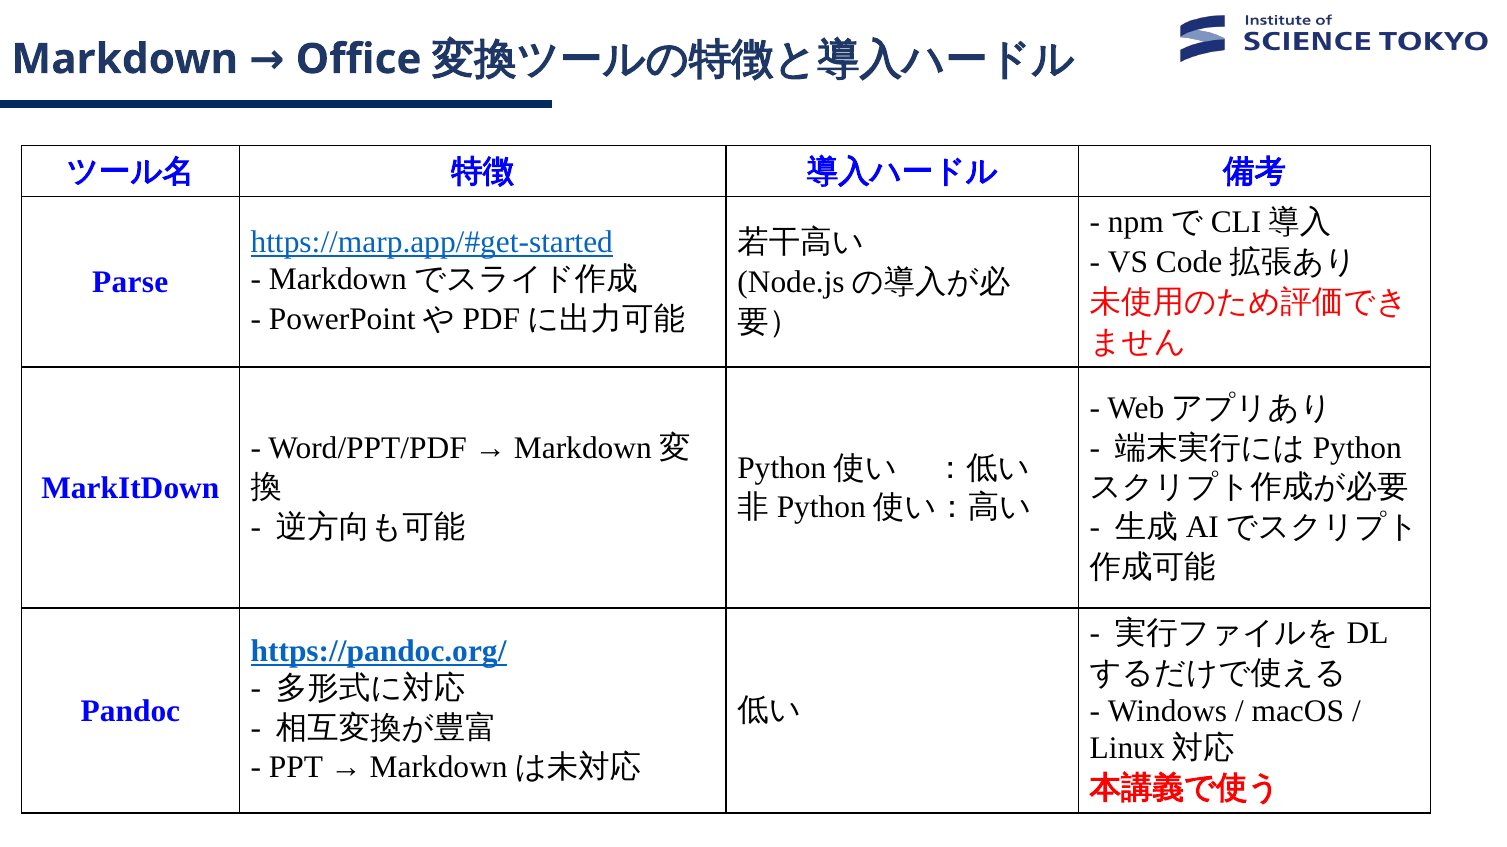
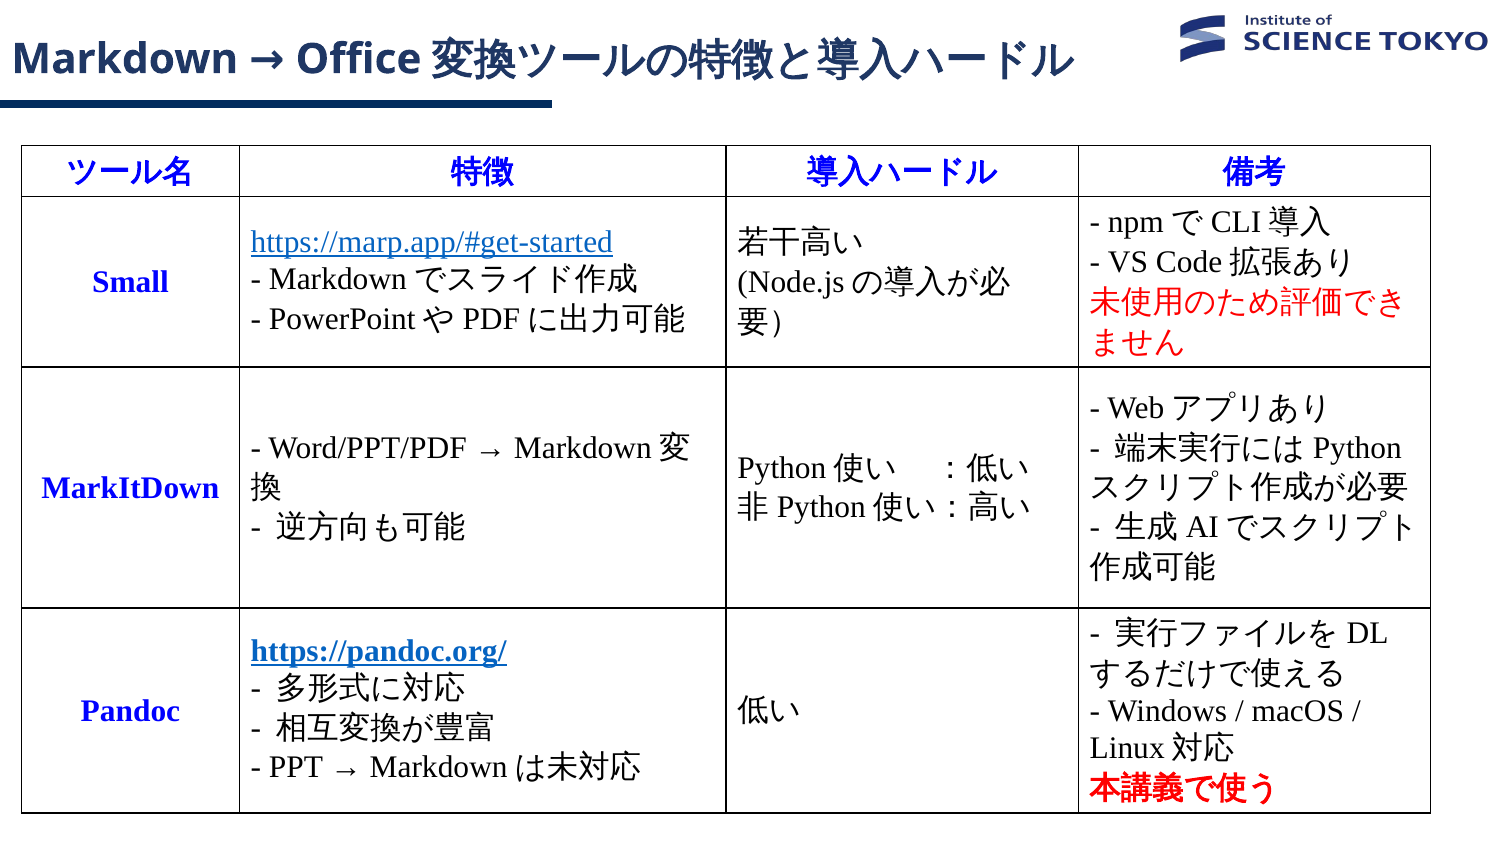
Parse: Parse -> Small
